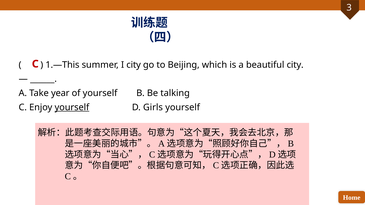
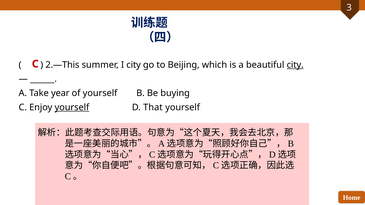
1.—This: 1.—This -> 2.—This
city at (295, 65) underline: none -> present
talking: talking -> buying
Girls: Girls -> That
